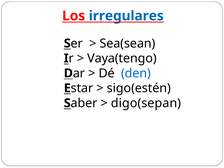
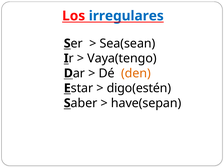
den colour: blue -> orange
sigo(estén: sigo(estén -> digo(estén
digo(sepan: digo(sepan -> have(sepan
